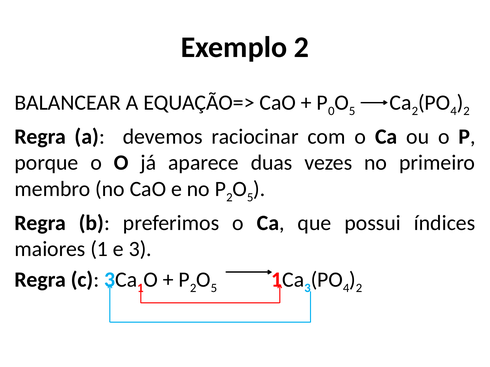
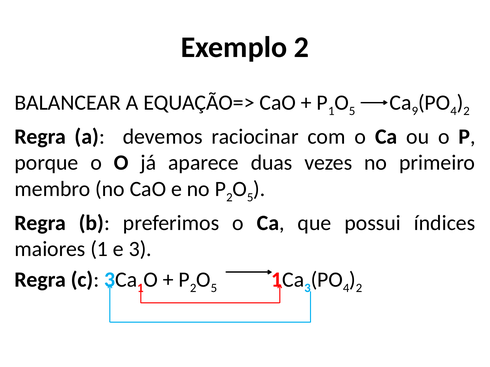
P 0: 0 -> 1
Ca 2: 2 -> 9
